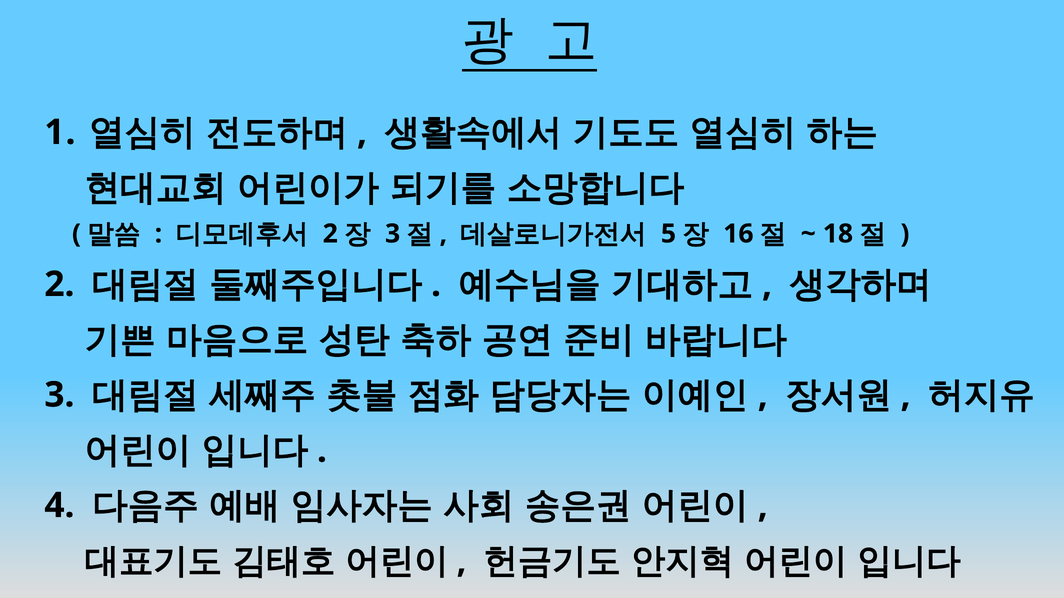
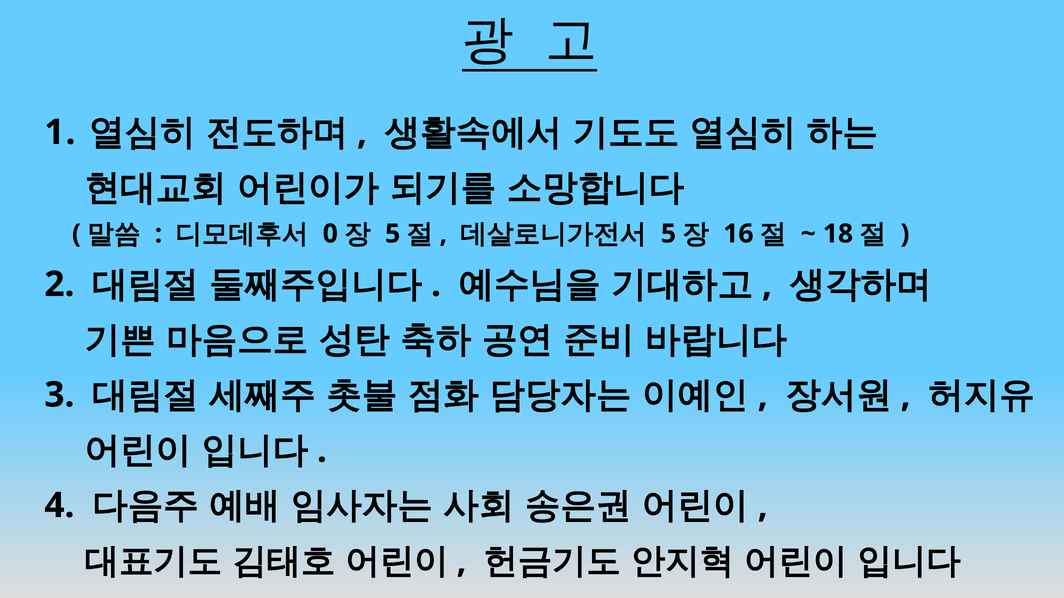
2 at (330, 234): 2 -> 0
3 at (393, 234): 3 -> 5
